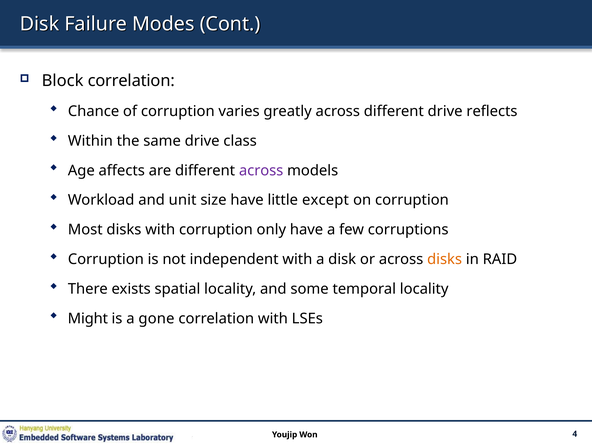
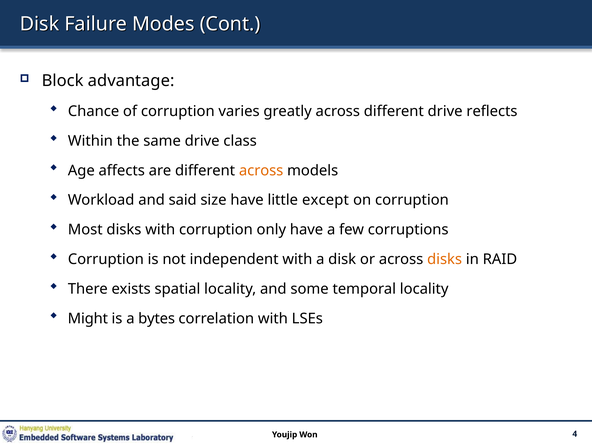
Block correlation: correlation -> advantage
across at (261, 171) colour: purple -> orange
unit: unit -> said
gone: gone -> bytes
